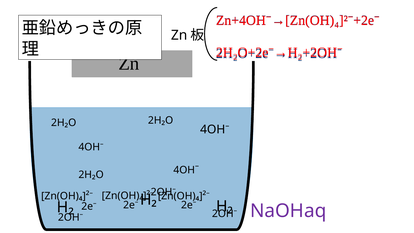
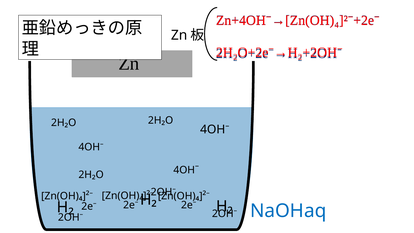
NaOHaq colour: purple -> blue
